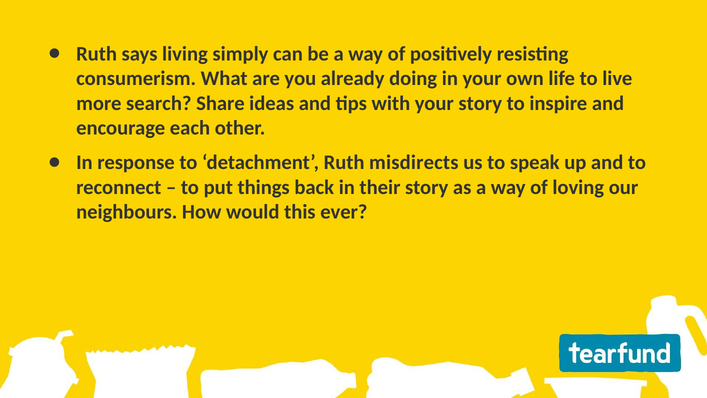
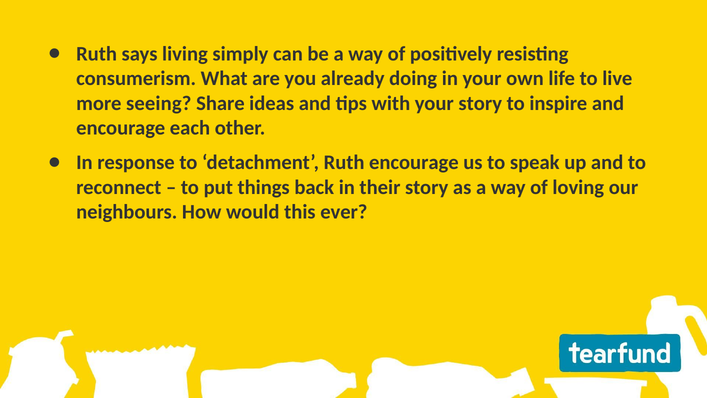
search: search -> seeing
Ruth misdirects: misdirects -> encourage
